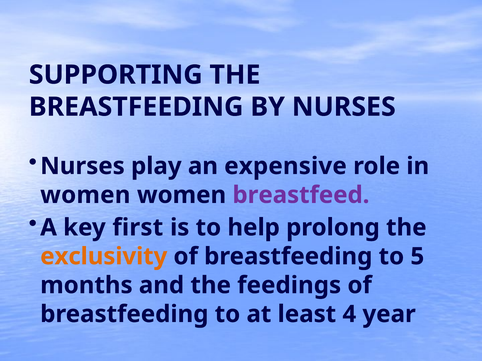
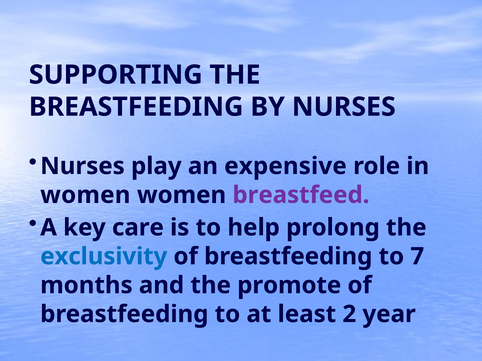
first: first -> care
exclusivity colour: orange -> blue
5: 5 -> 7
feedings: feedings -> promote
4: 4 -> 2
